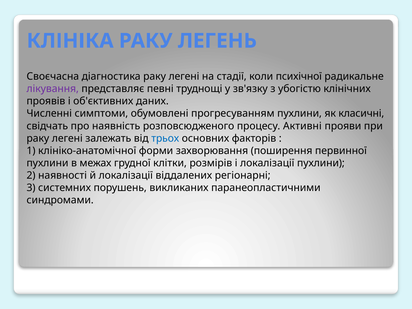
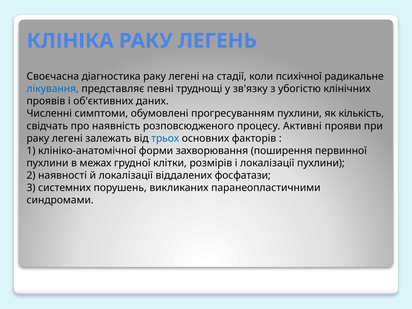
лікування colour: purple -> blue
класичні: класичні -> кількість
регіонарні: регіонарні -> фосфатази
